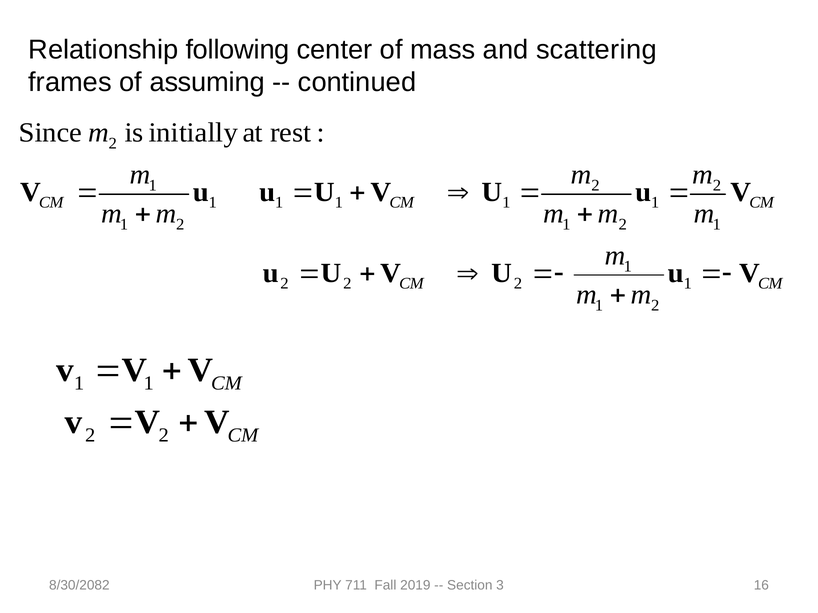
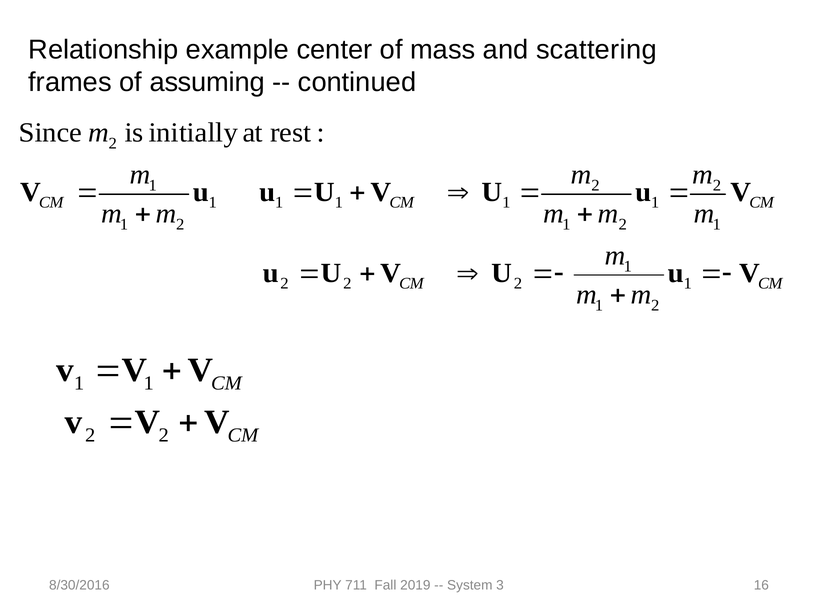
following: following -> example
8/30/2082: 8/30/2082 -> 8/30/2016
Section: Section -> System
